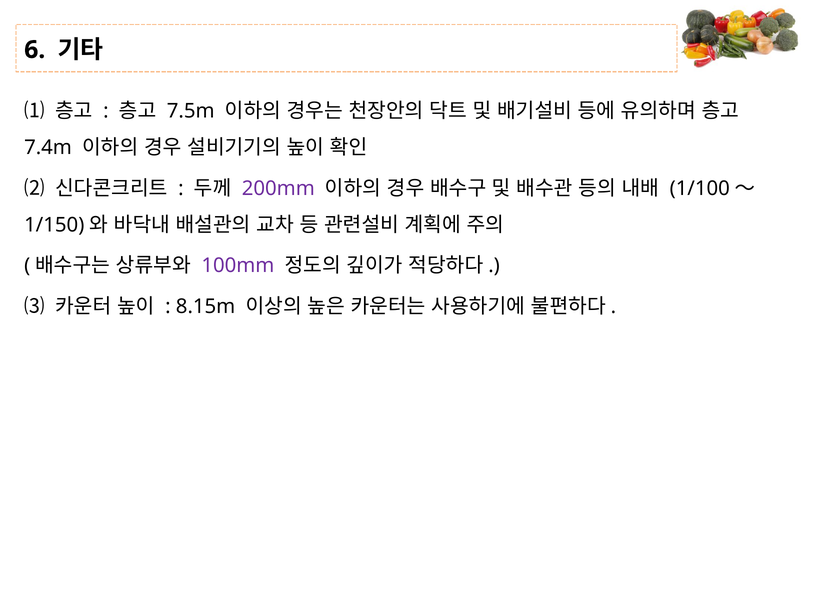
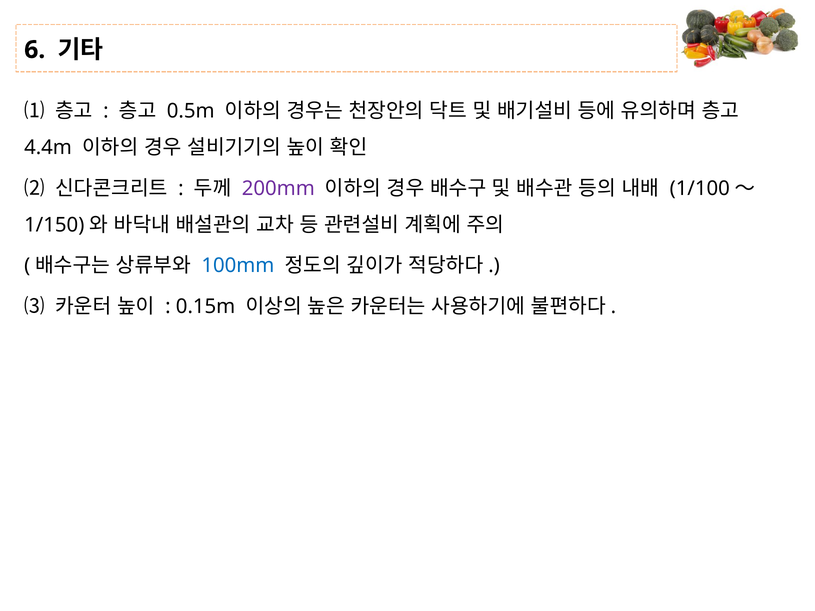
7.5m: 7.5m -> 0.5m
7.4m: 7.4m -> 4.4m
100mm colour: purple -> blue
8.15m: 8.15m -> 0.15m
